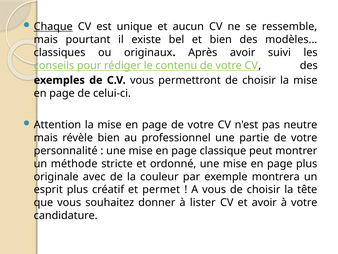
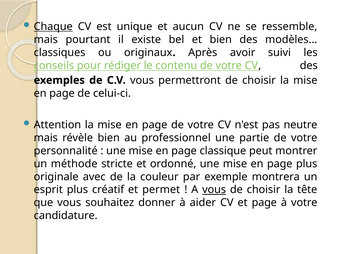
vous at (214, 189) underline: none -> present
lister: lister -> aider
et avoir: avoir -> page
